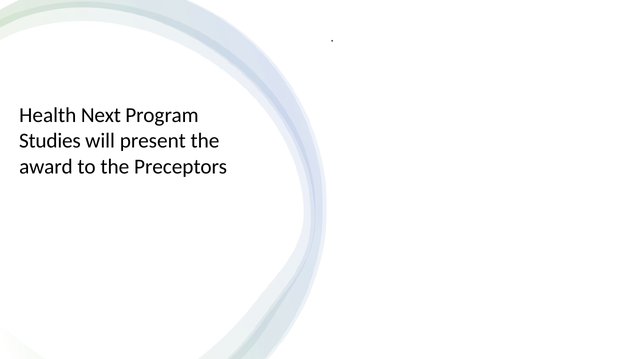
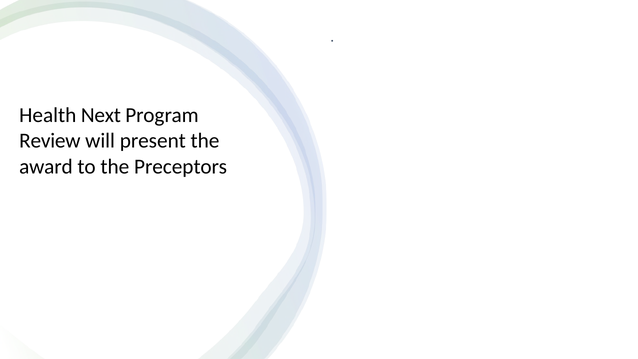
Studies: Studies -> Review
